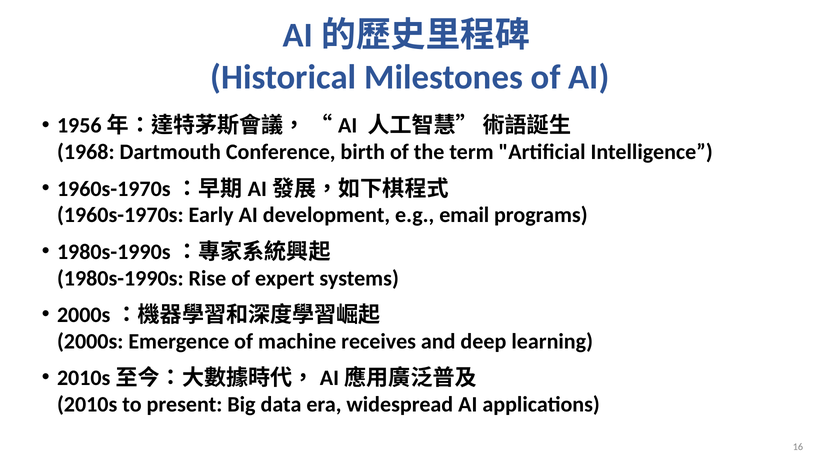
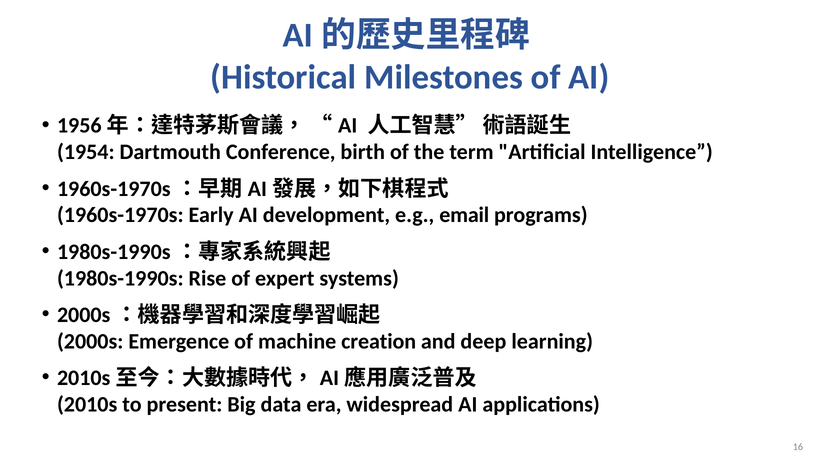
1968: 1968 -> 1954
receives: receives -> creation
